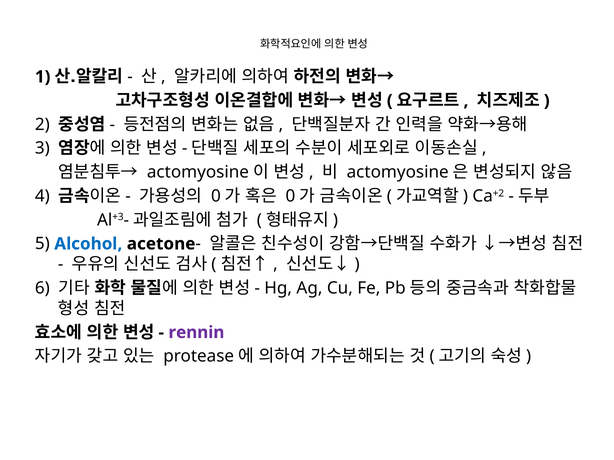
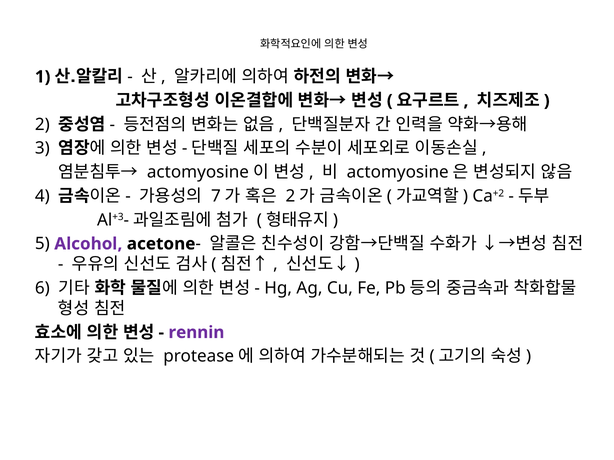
0 at (216, 196): 0 -> 7
0 at (290, 196): 0 -> 2
Alcohol colour: blue -> purple
